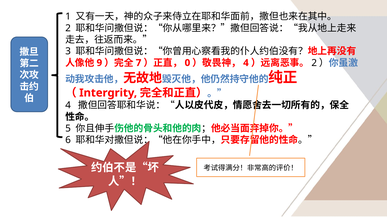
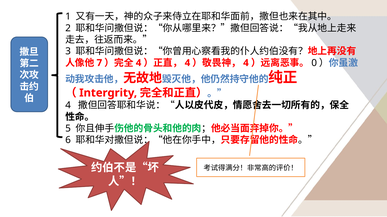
9: 9 -> 7
7 at (139, 63): 7 -> 4
0 at (187, 63): 0 -> 4
2 at (314, 63): 2 -> 0
